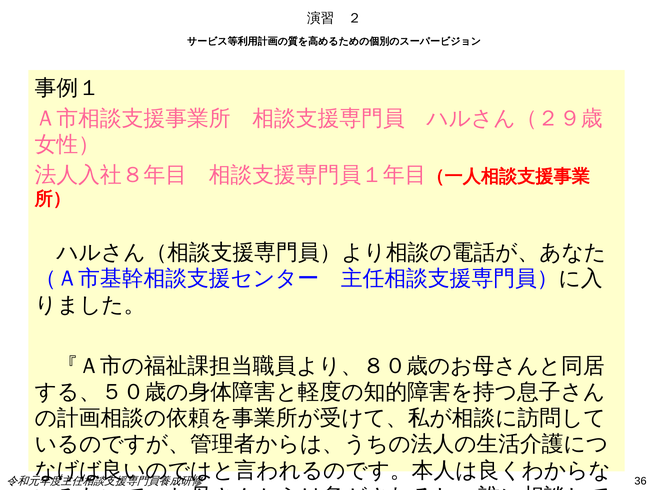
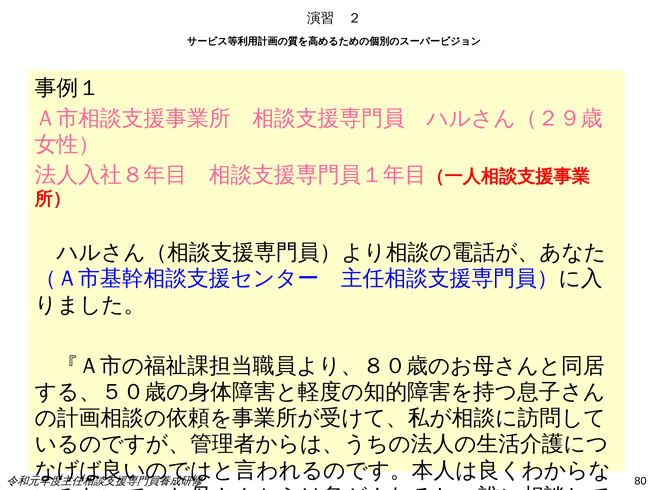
36: 36 -> 80
